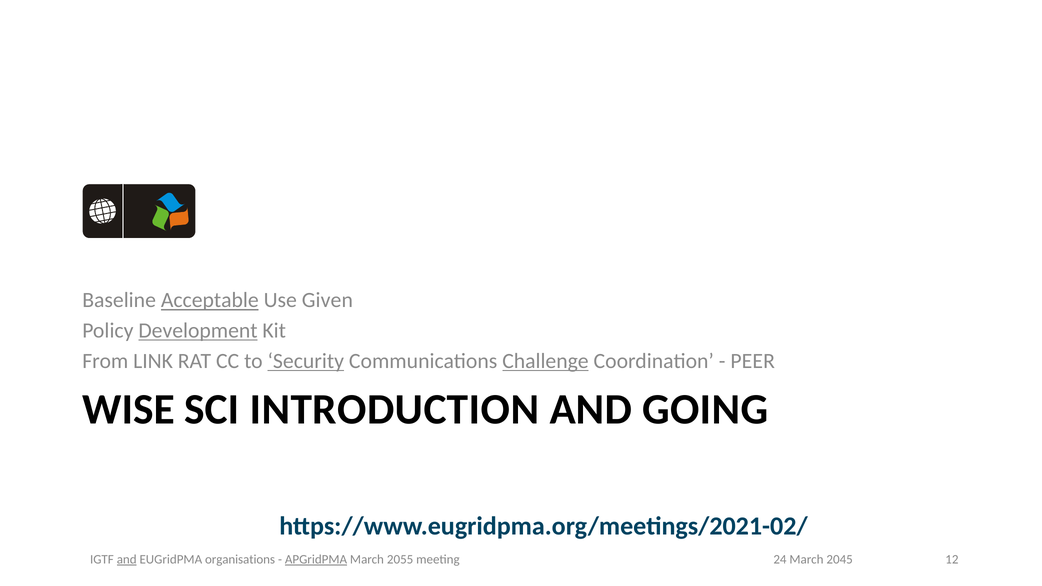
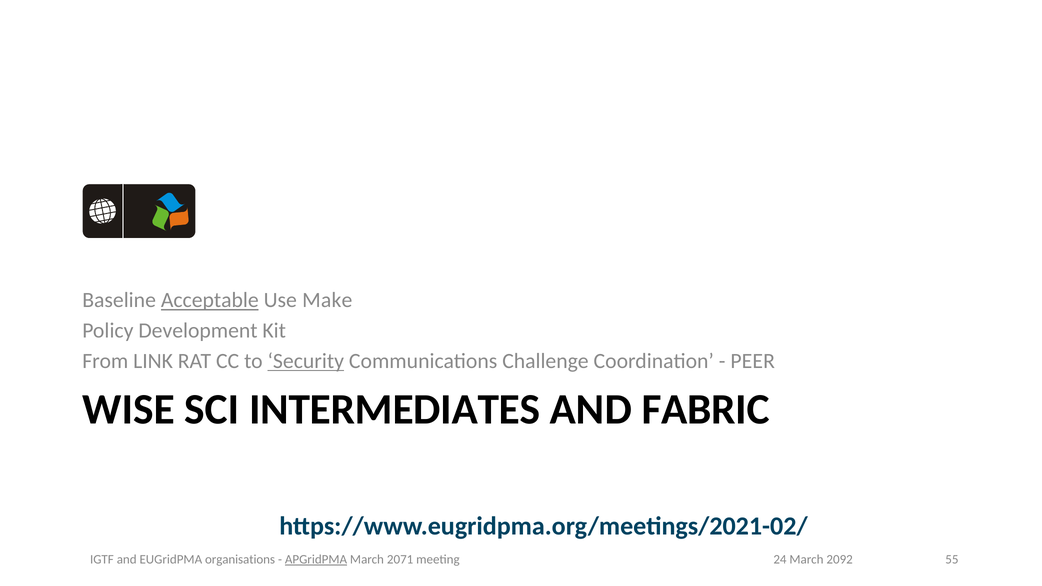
Given: Given -> Make
Development underline: present -> none
Challenge underline: present -> none
INTRODUCTION: INTRODUCTION -> INTERMEDIATES
GOING: GOING -> FABRIC
and at (127, 560) underline: present -> none
2055: 2055 -> 2071
12: 12 -> 55
2045: 2045 -> 2092
